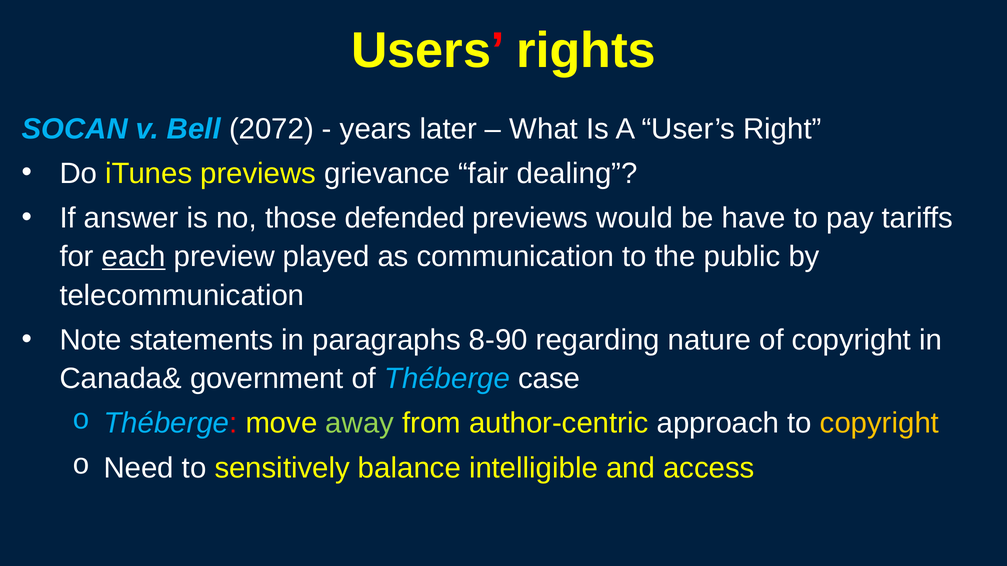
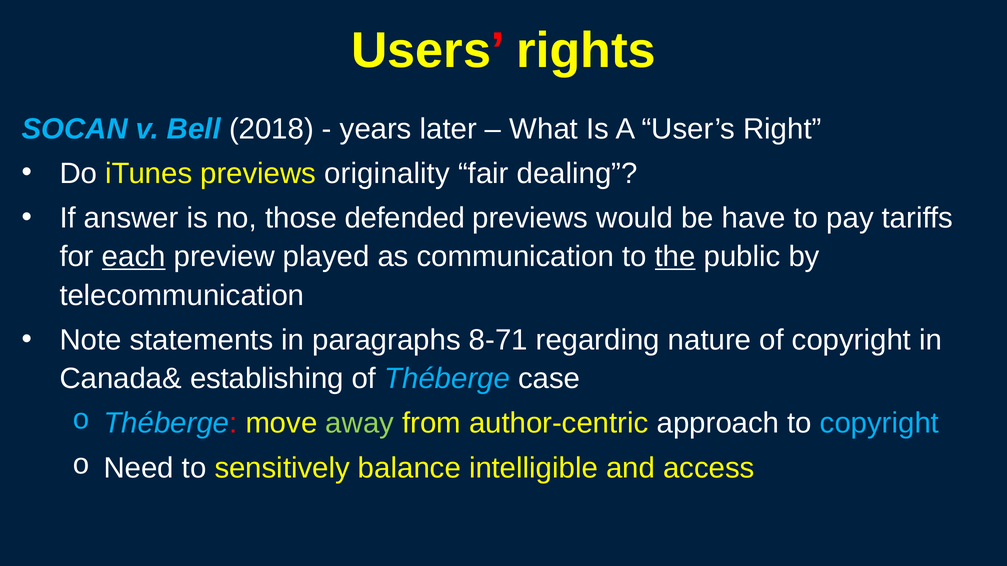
2072: 2072 -> 2018
grievance: grievance -> originality
the underline: none -> present
8-90: 8-90 -> 8-71
government: government -> establishing
copyright at (879, 424) colour: yellow -> light blue
